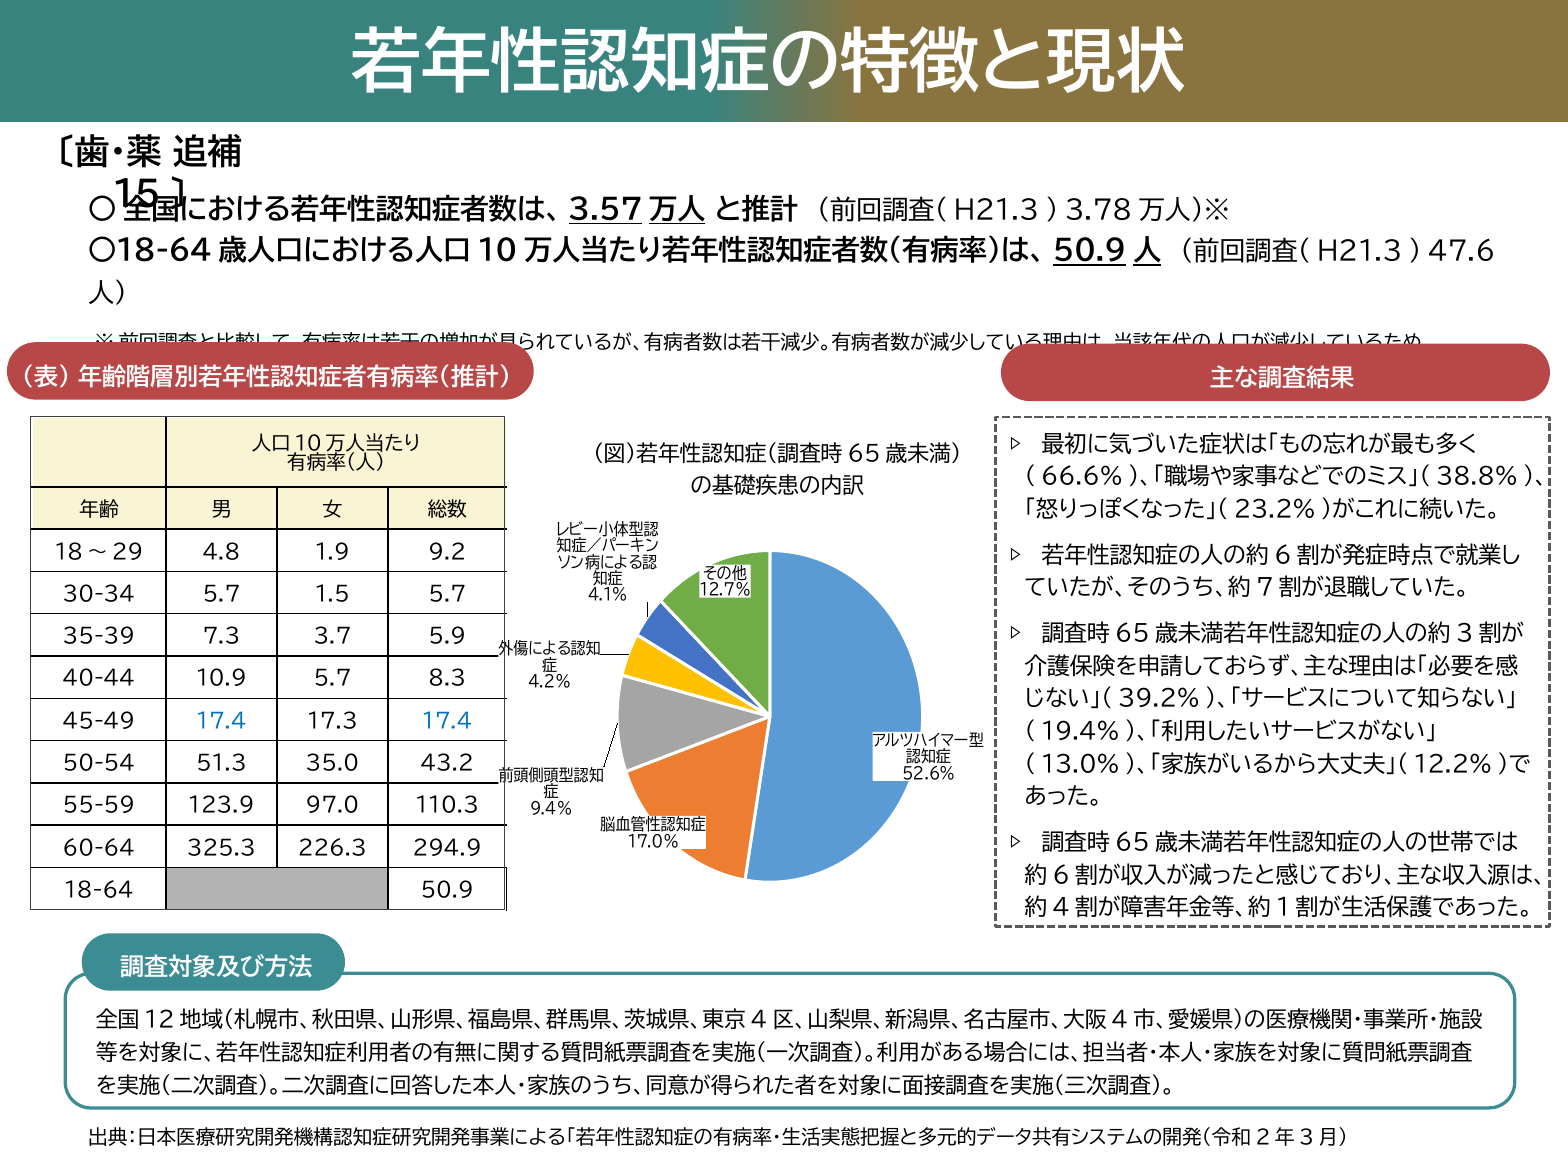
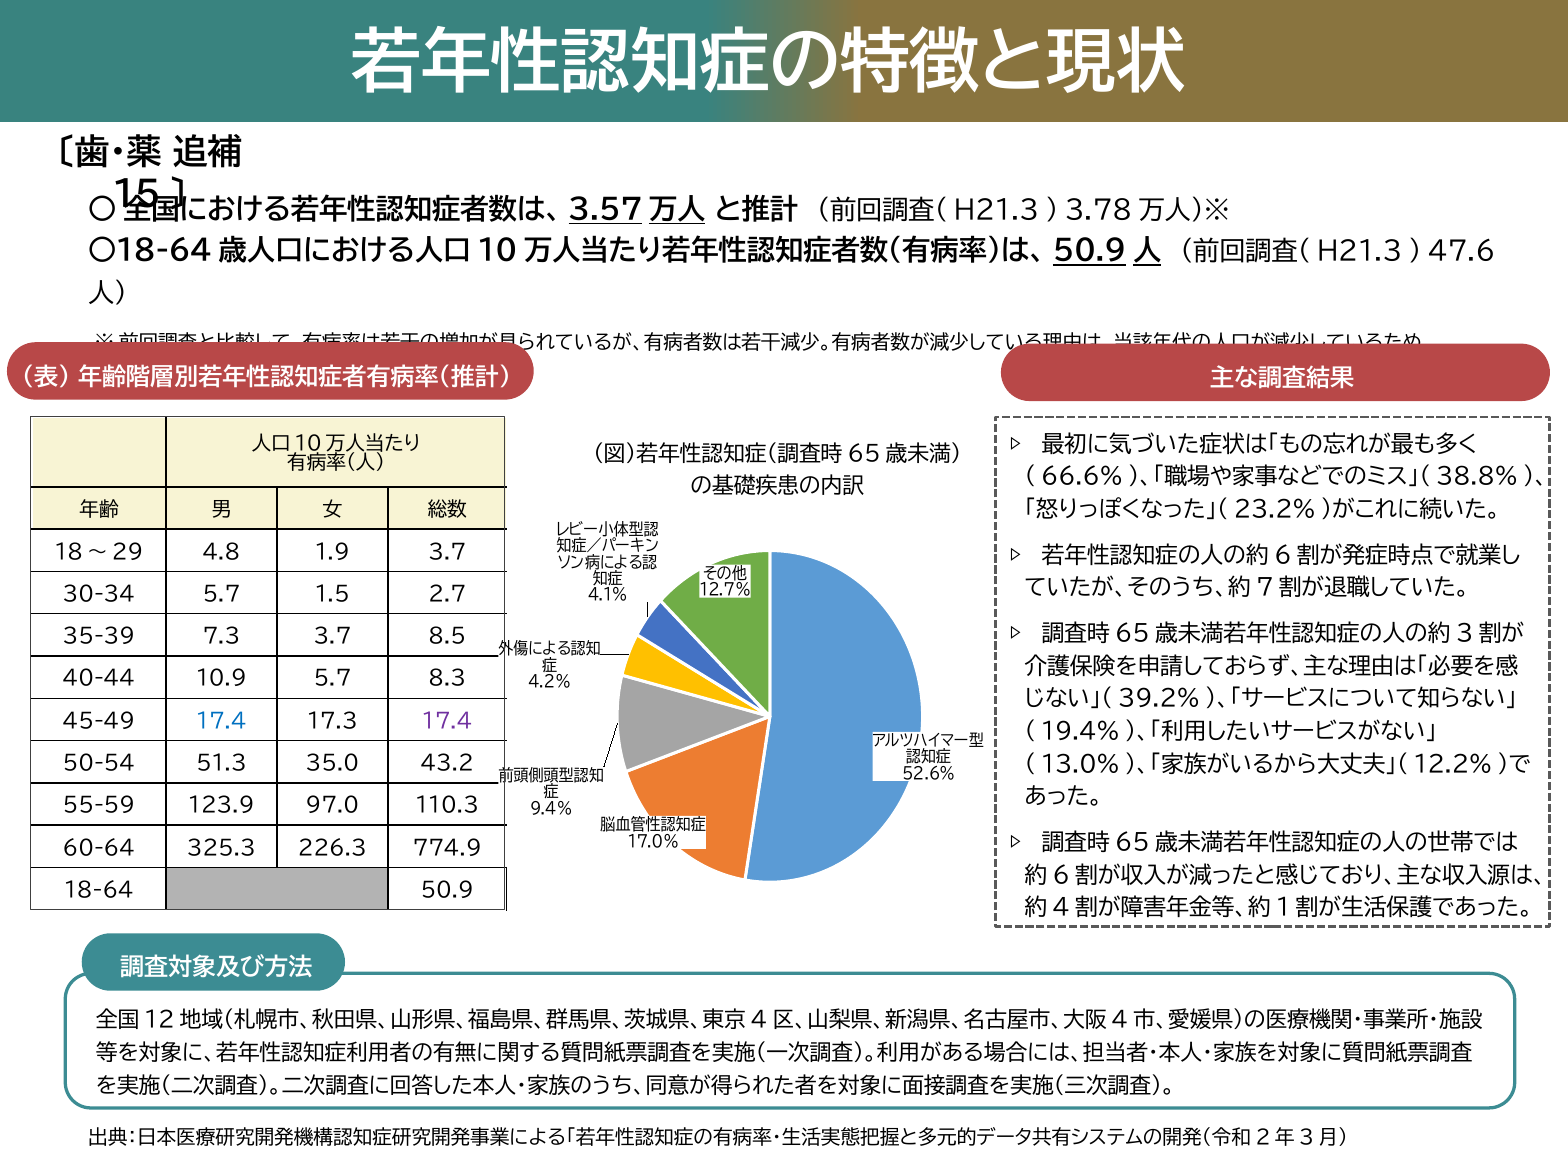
1.9 9.2: 9.2 -> 3.7
1.5 5.7: 5.7 -> 2.7
5.9: 5.9 -> 8.5
17.4 at (447, 721) colour: blue -> purple
294.9: 294.9 -> 774.9
